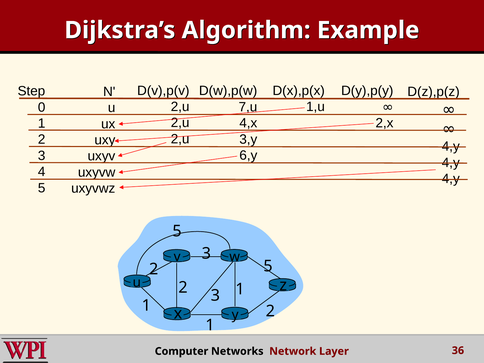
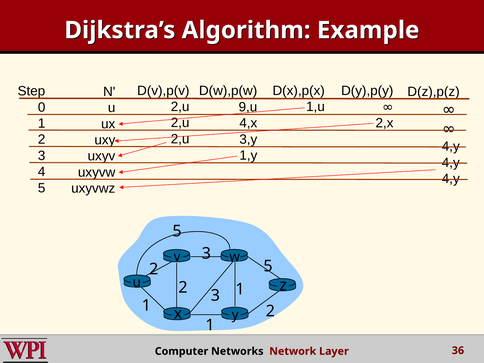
7,u: 7,u -> 9,u
6,y: 6,y -> 1,y
